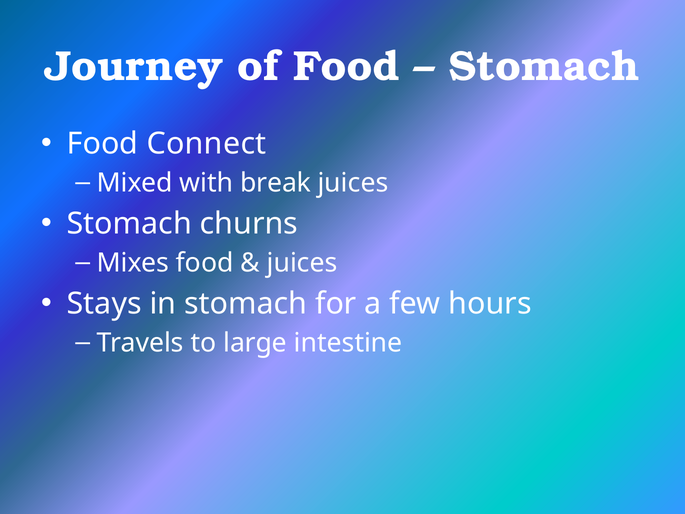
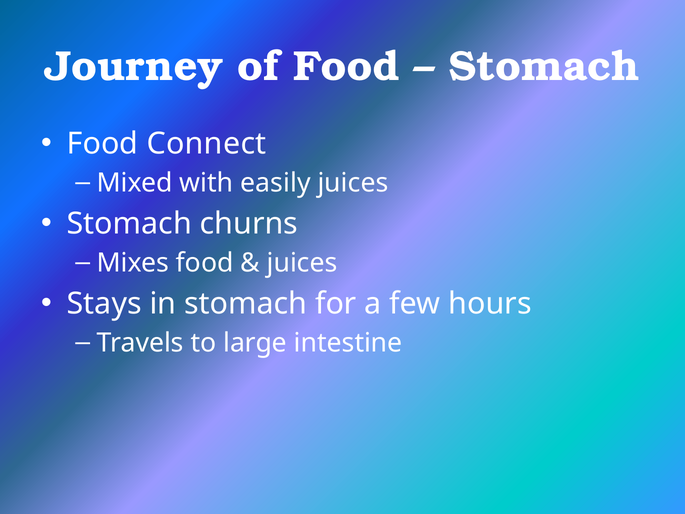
break: break -> easily
